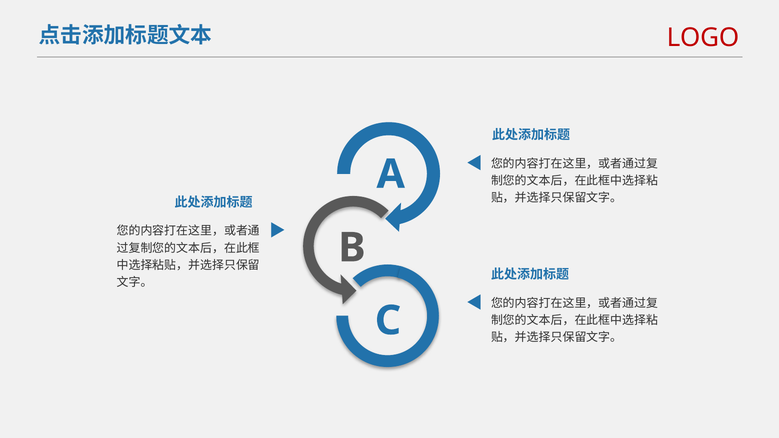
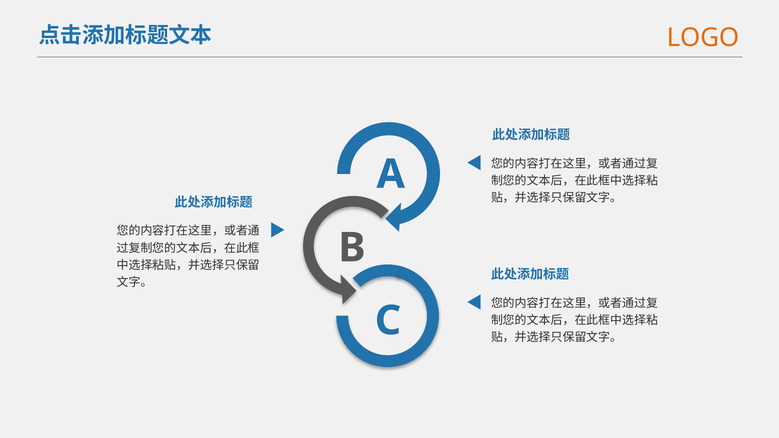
LOGO colour: red -> orange
